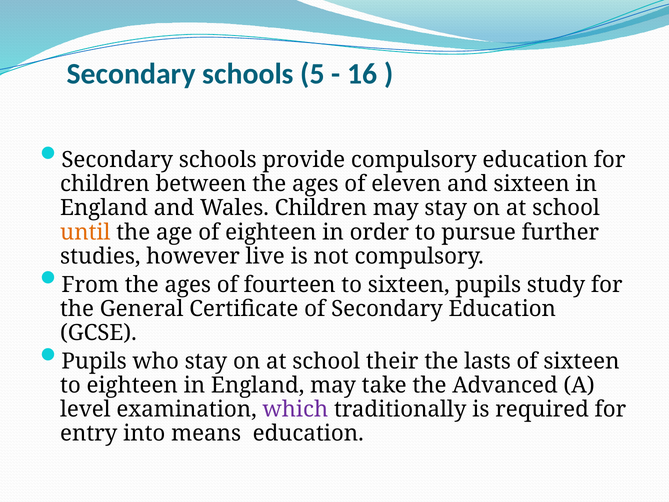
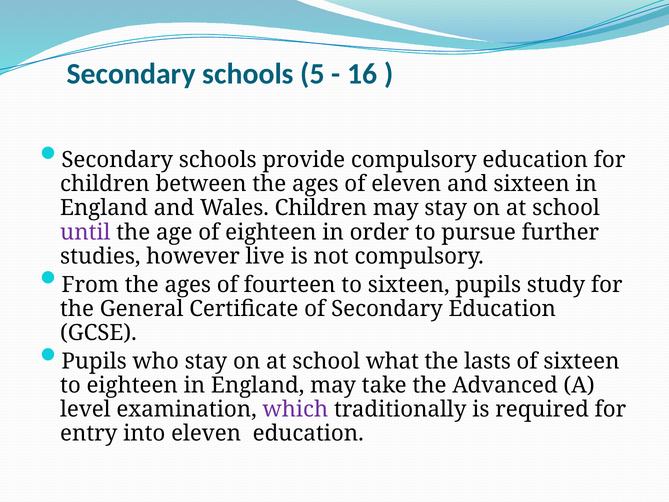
until colour: orange -> purple
their: their -> what
into means: means -> eleven
